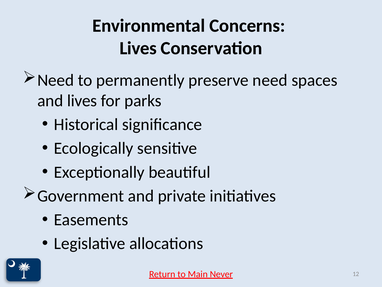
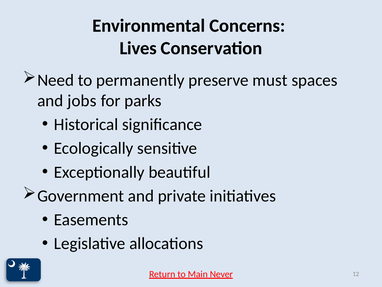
preserve need: need -> must
and lives: lives -> jobs
